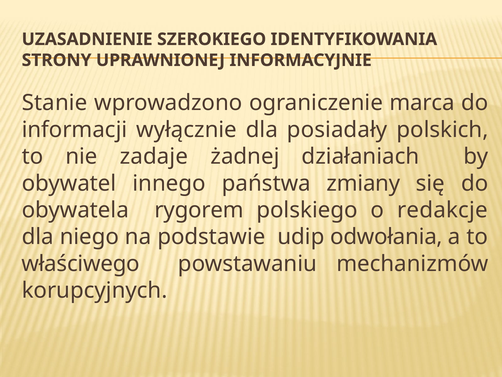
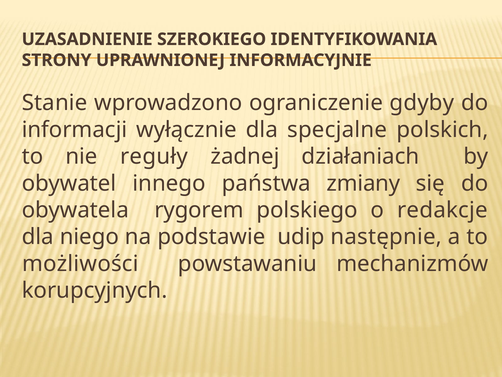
marca: marca -> gdyby
posiadały: posiadały -> specjalne
zadaje: zadaje -> reguły
odwołania: odwołania -> następnie
właściwego: właściwego -> możliwości
